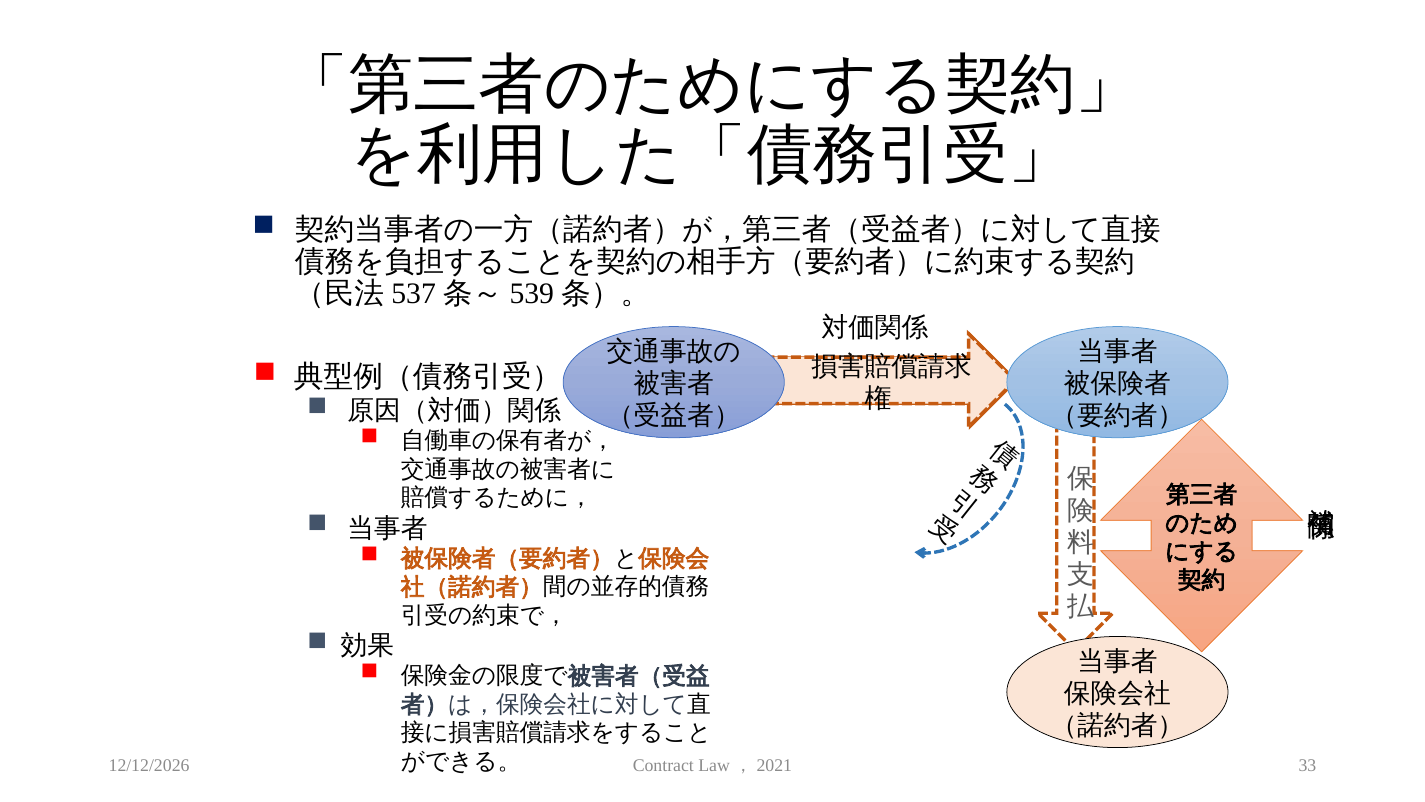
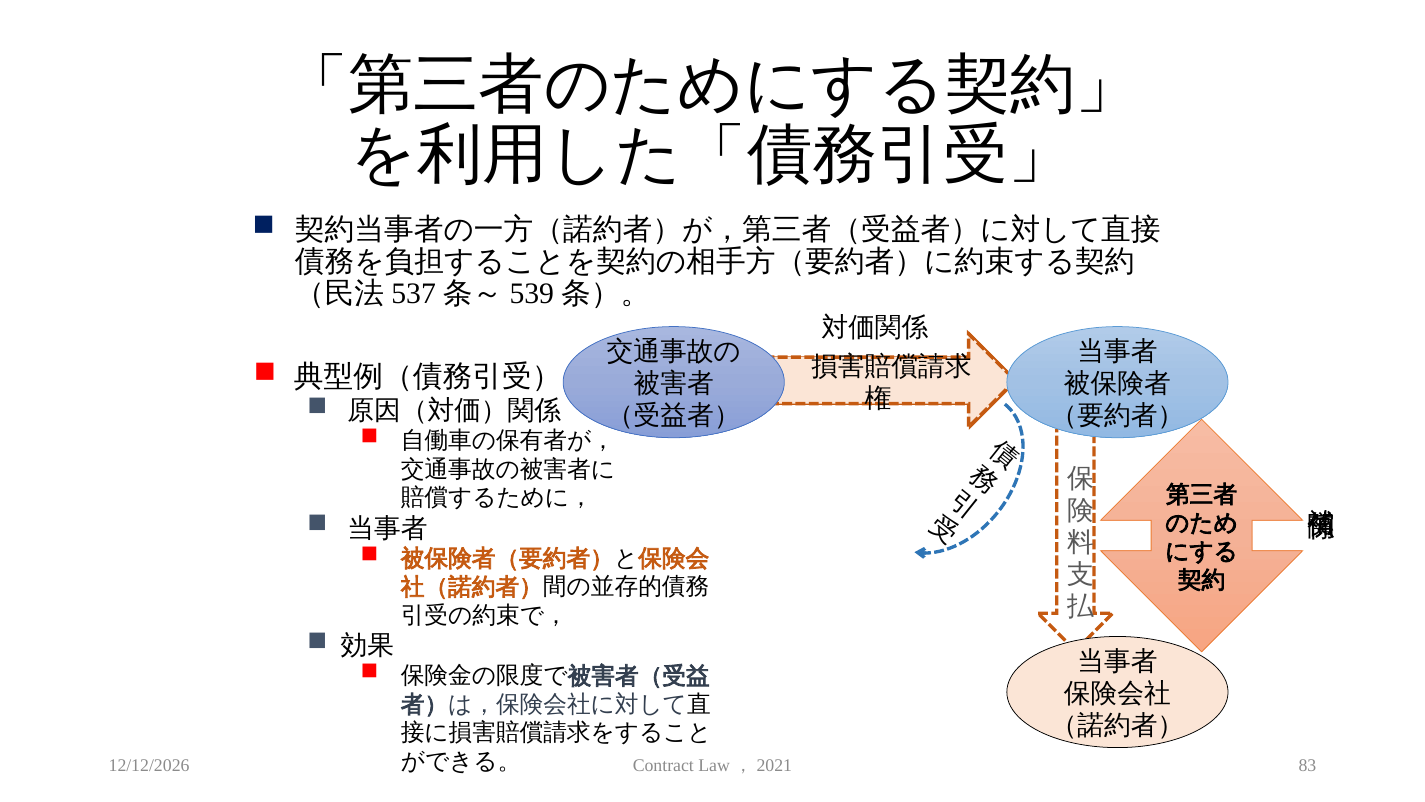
33: 33 -> 83
